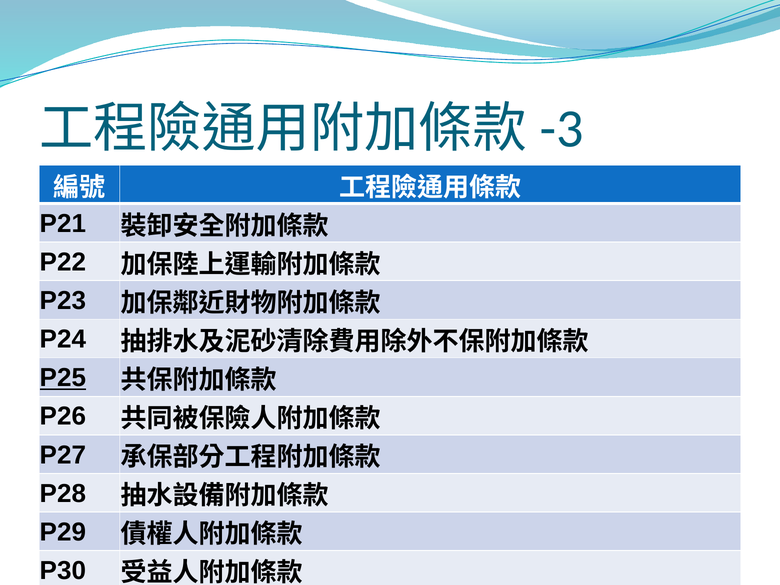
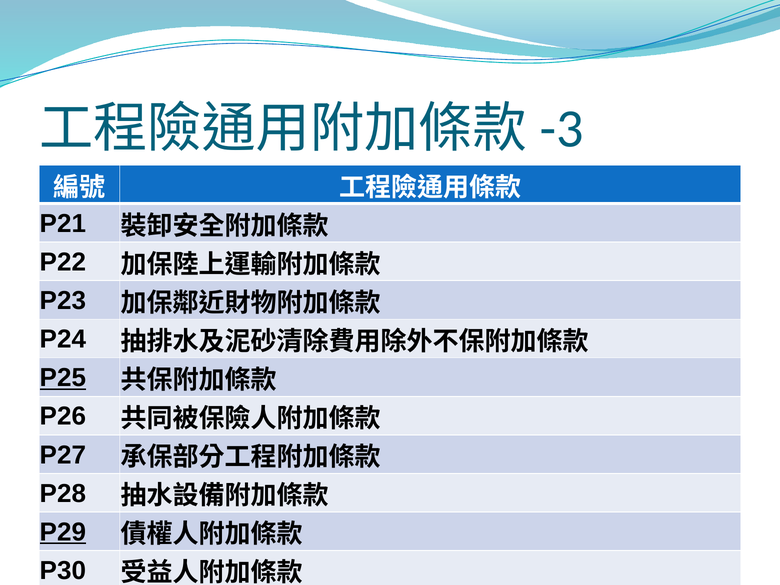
P29 underline: none -> present
